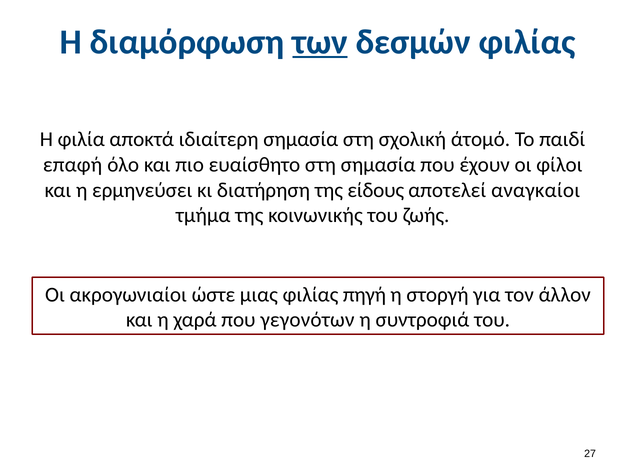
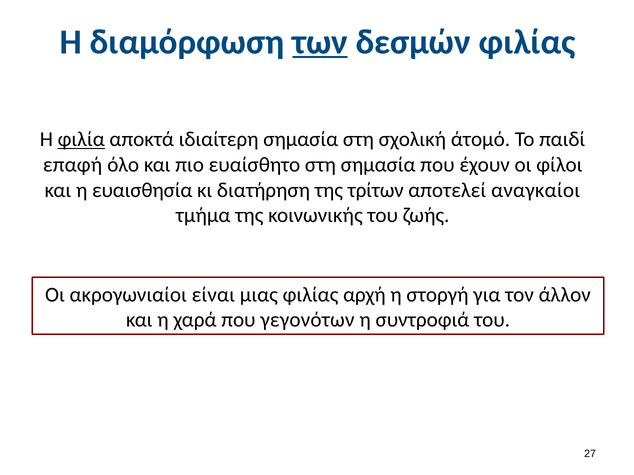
φιλία underline: none -> present
ερμηνεύσει: ερμηνεύσει -> ευαισθησία
είδους: είδους -> τρίτων
ώστε: ώστε -> είναι
πηγή: πηγή -> αρχή
